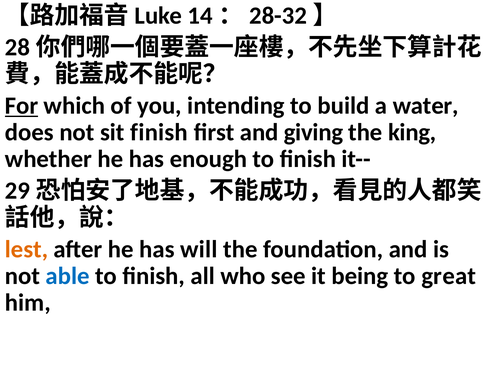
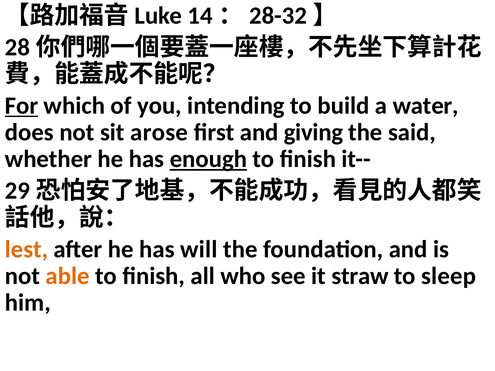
sit finish: finish -> arose
king: king -> said
enough underline: none -> present
able colour: blue -> orange
being: being -> straw
great: great -> sleep
